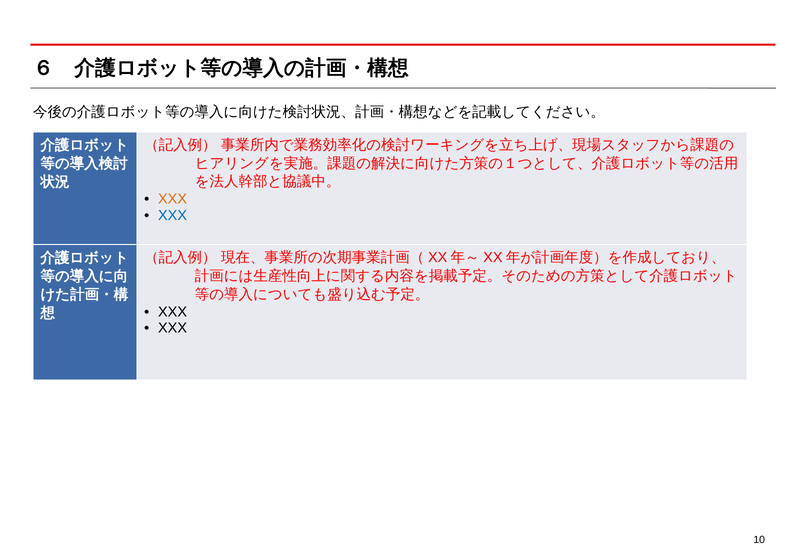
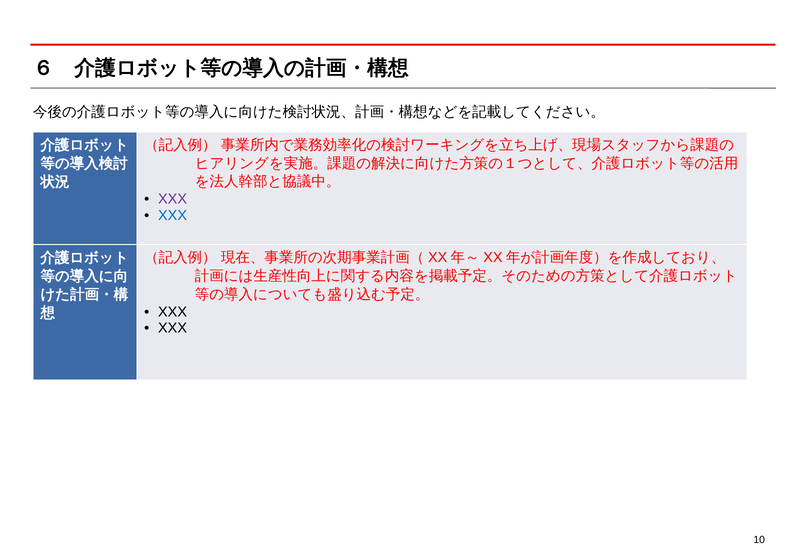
XXX at (173, 199) colour: orange -> purple
